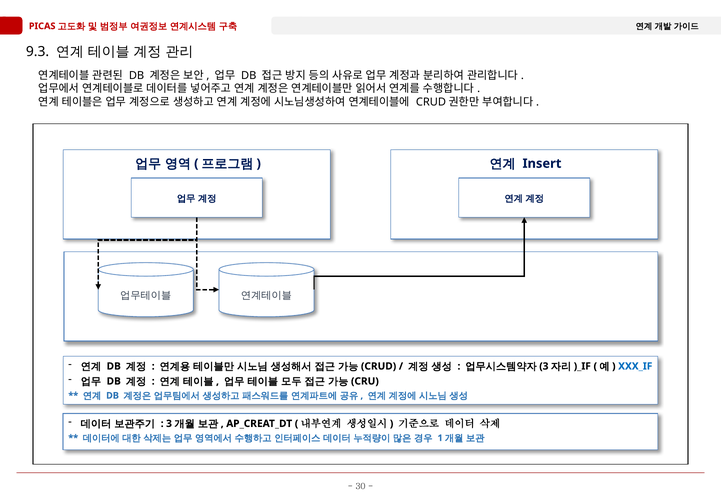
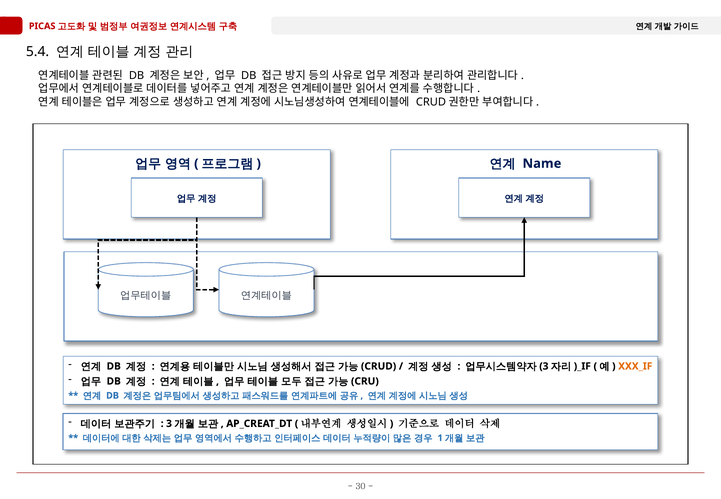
9.3: 9.3 -> 5.4
Insert: Insert -> Name
XXX_IF colour: blue -> orange
